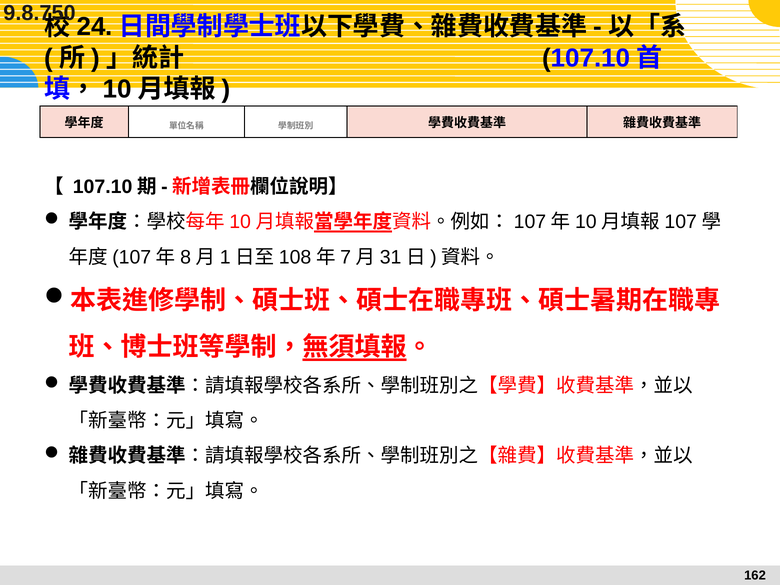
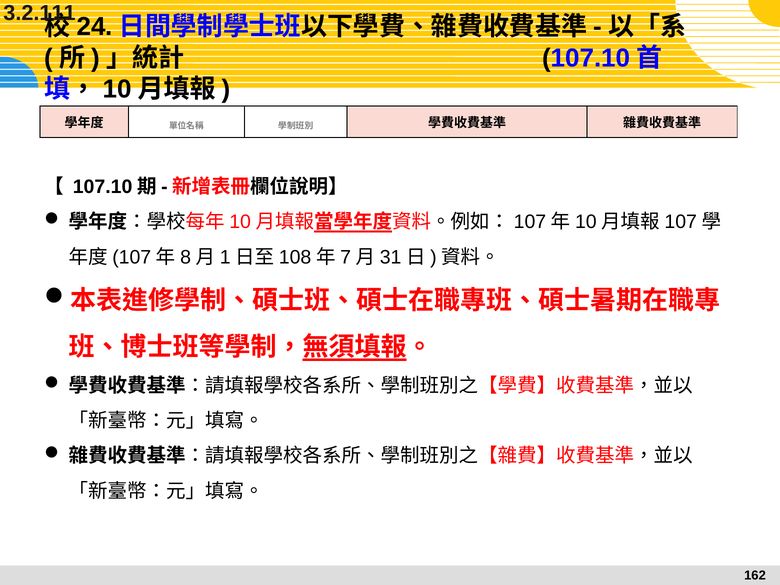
9.8.750: 9.8.750 -> 3.2.111
